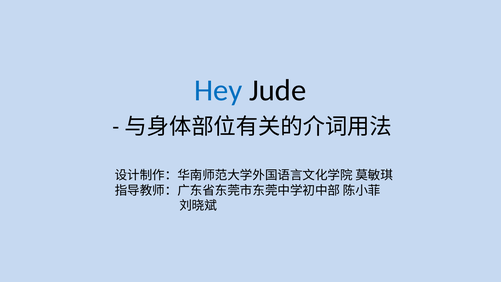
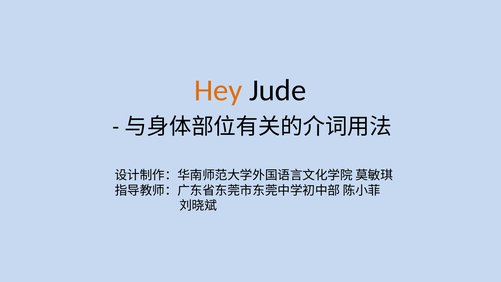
Hey colour: blue -> orange
